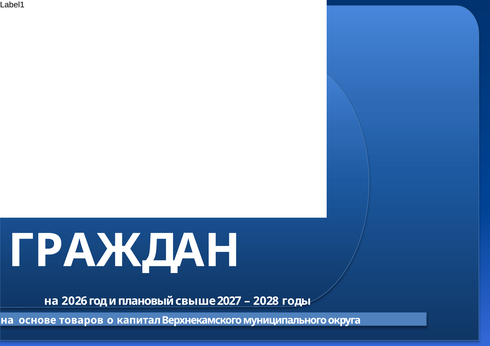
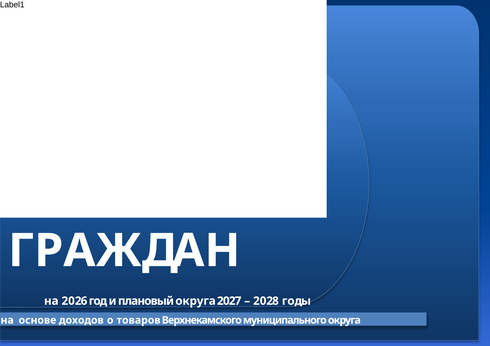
плановый свыше: свыше -> округа
товаров: товаров -> доходов
капитал: капитал -> товаров
